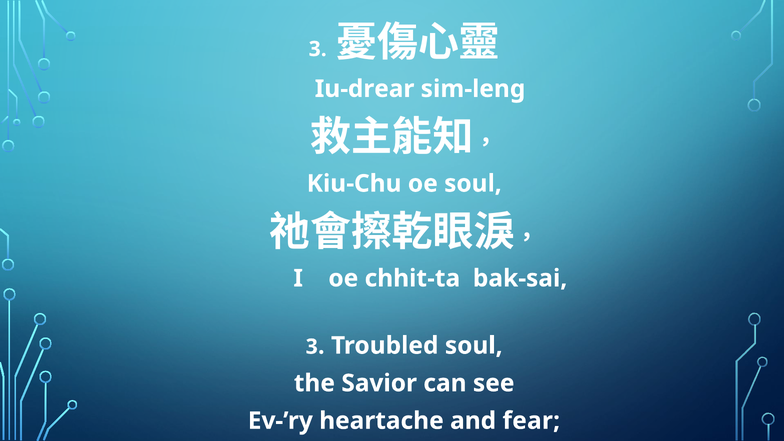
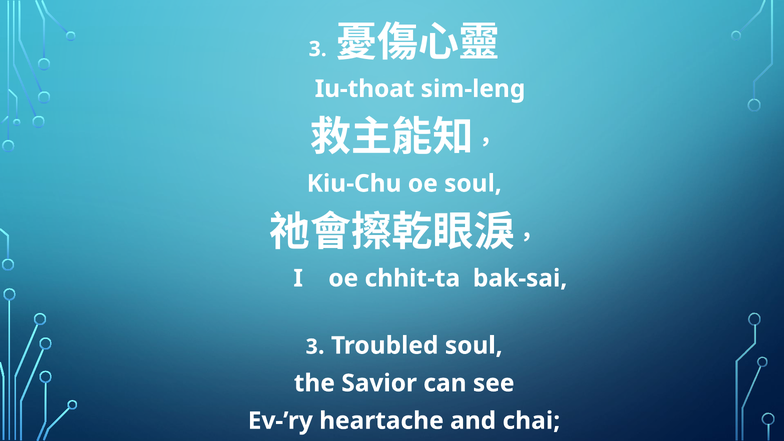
Iu-drear: Iu-drear -> Iu-thoat
fear: fear -> chai
